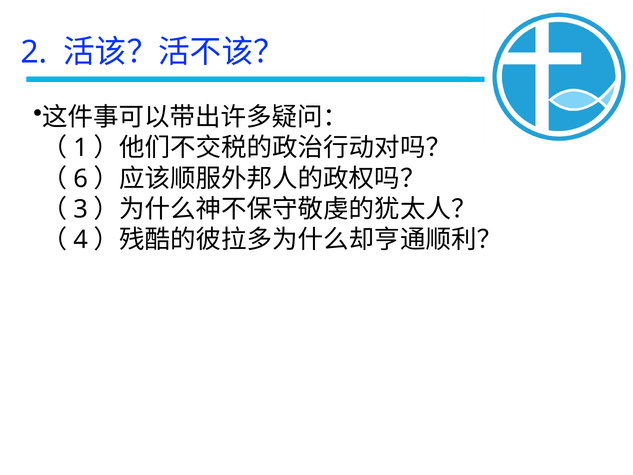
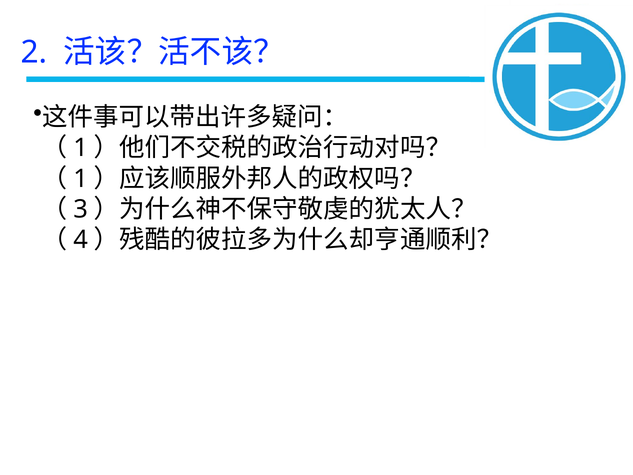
6 at (81, 178): 6 -> 1
